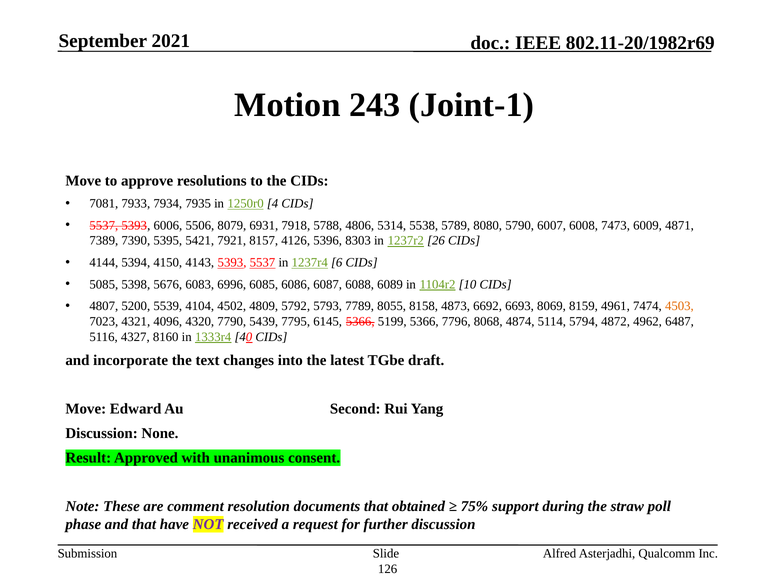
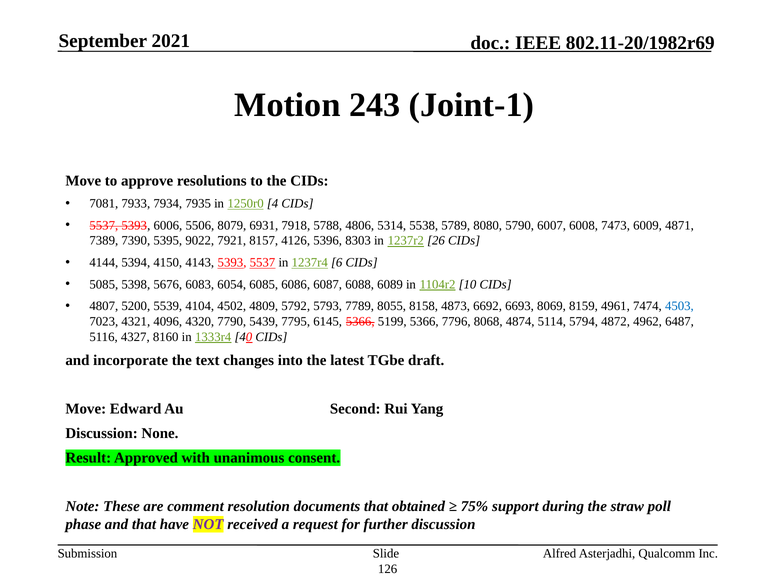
5421: 5421 -> 9022
6996: 6996 -> 6054
4503 colour: orange -> blue
